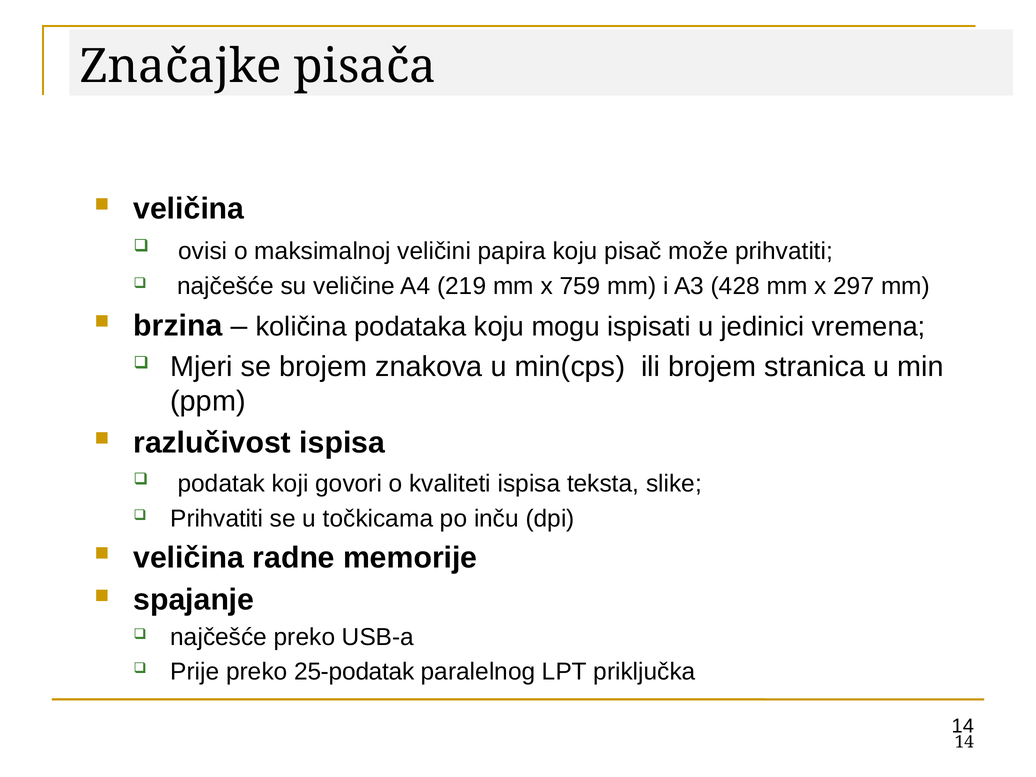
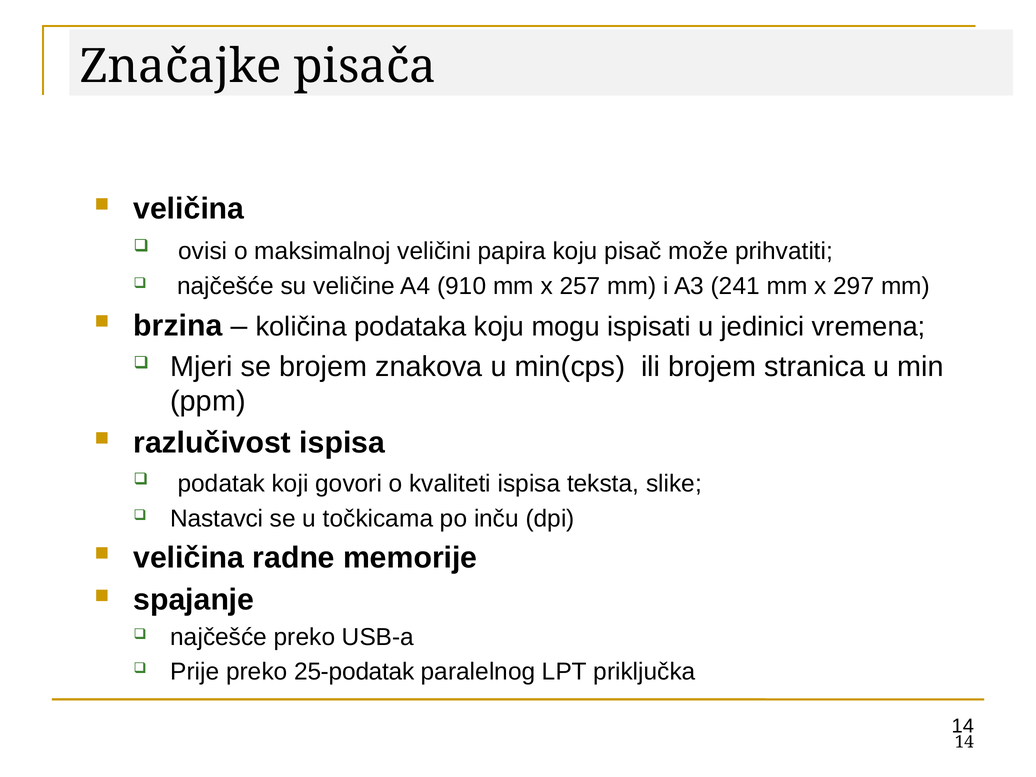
219: 219 -> 910
759: 759 -> 257
428: 428 -> 241
Prihvatiti at (217, 518): Prihvatiti -> Nastavci
